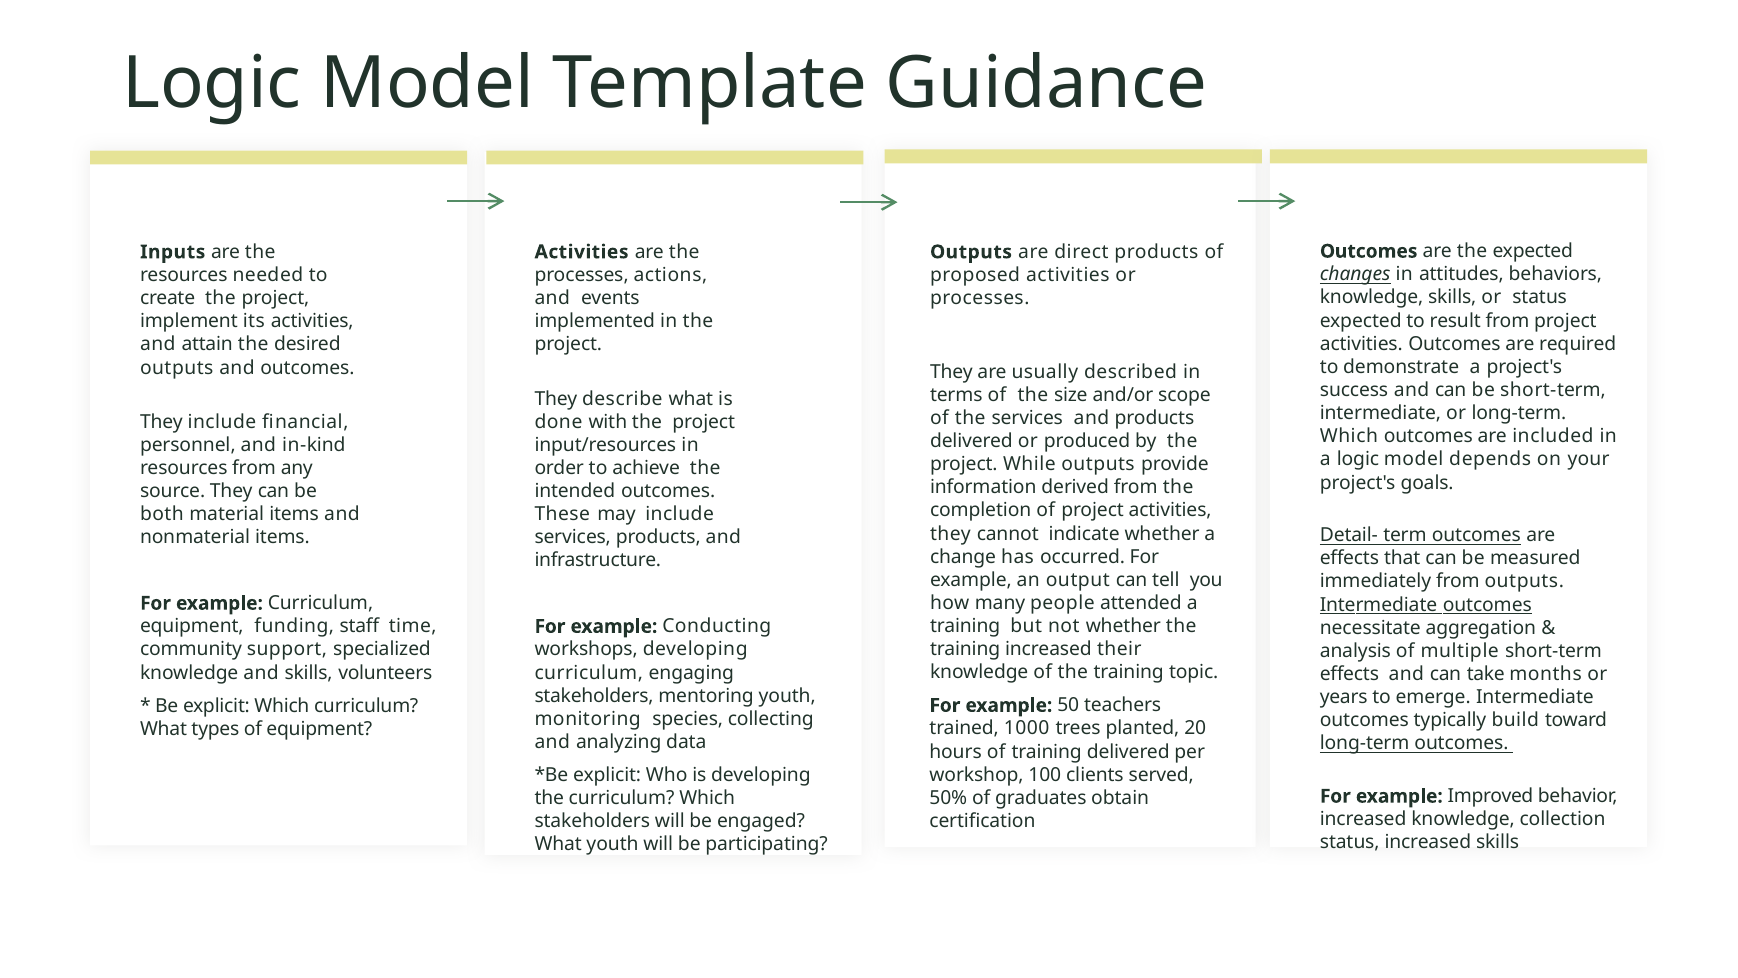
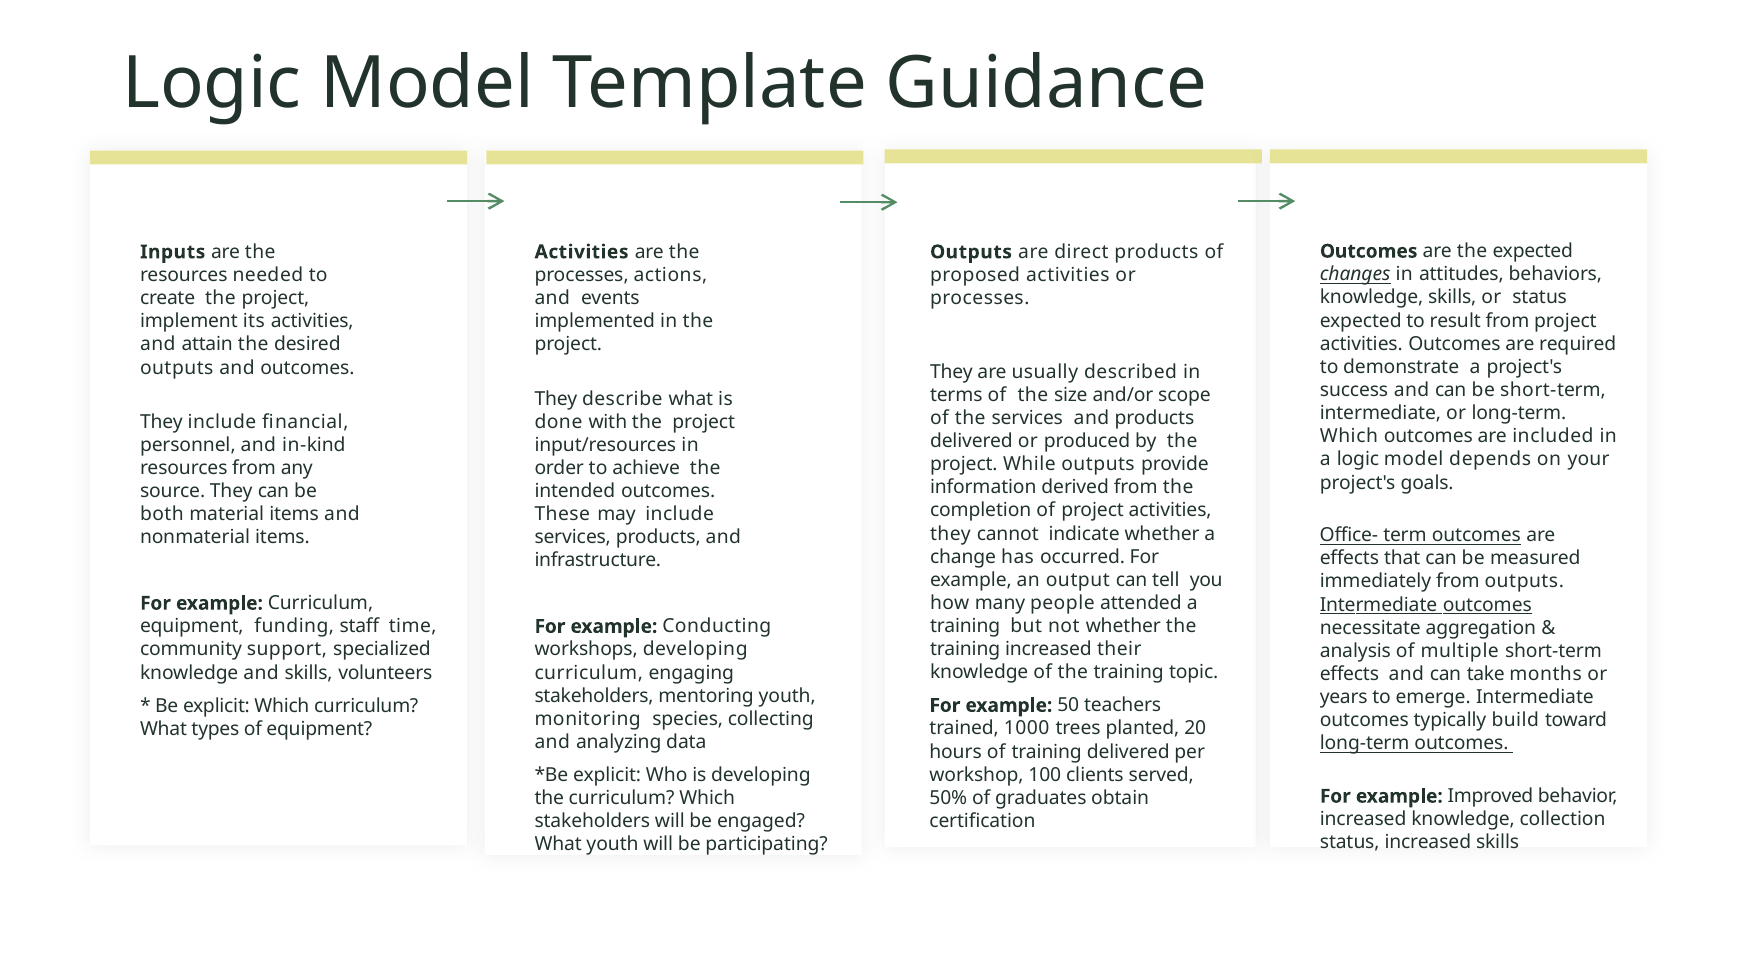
Detail-: Detail- -> Office-
